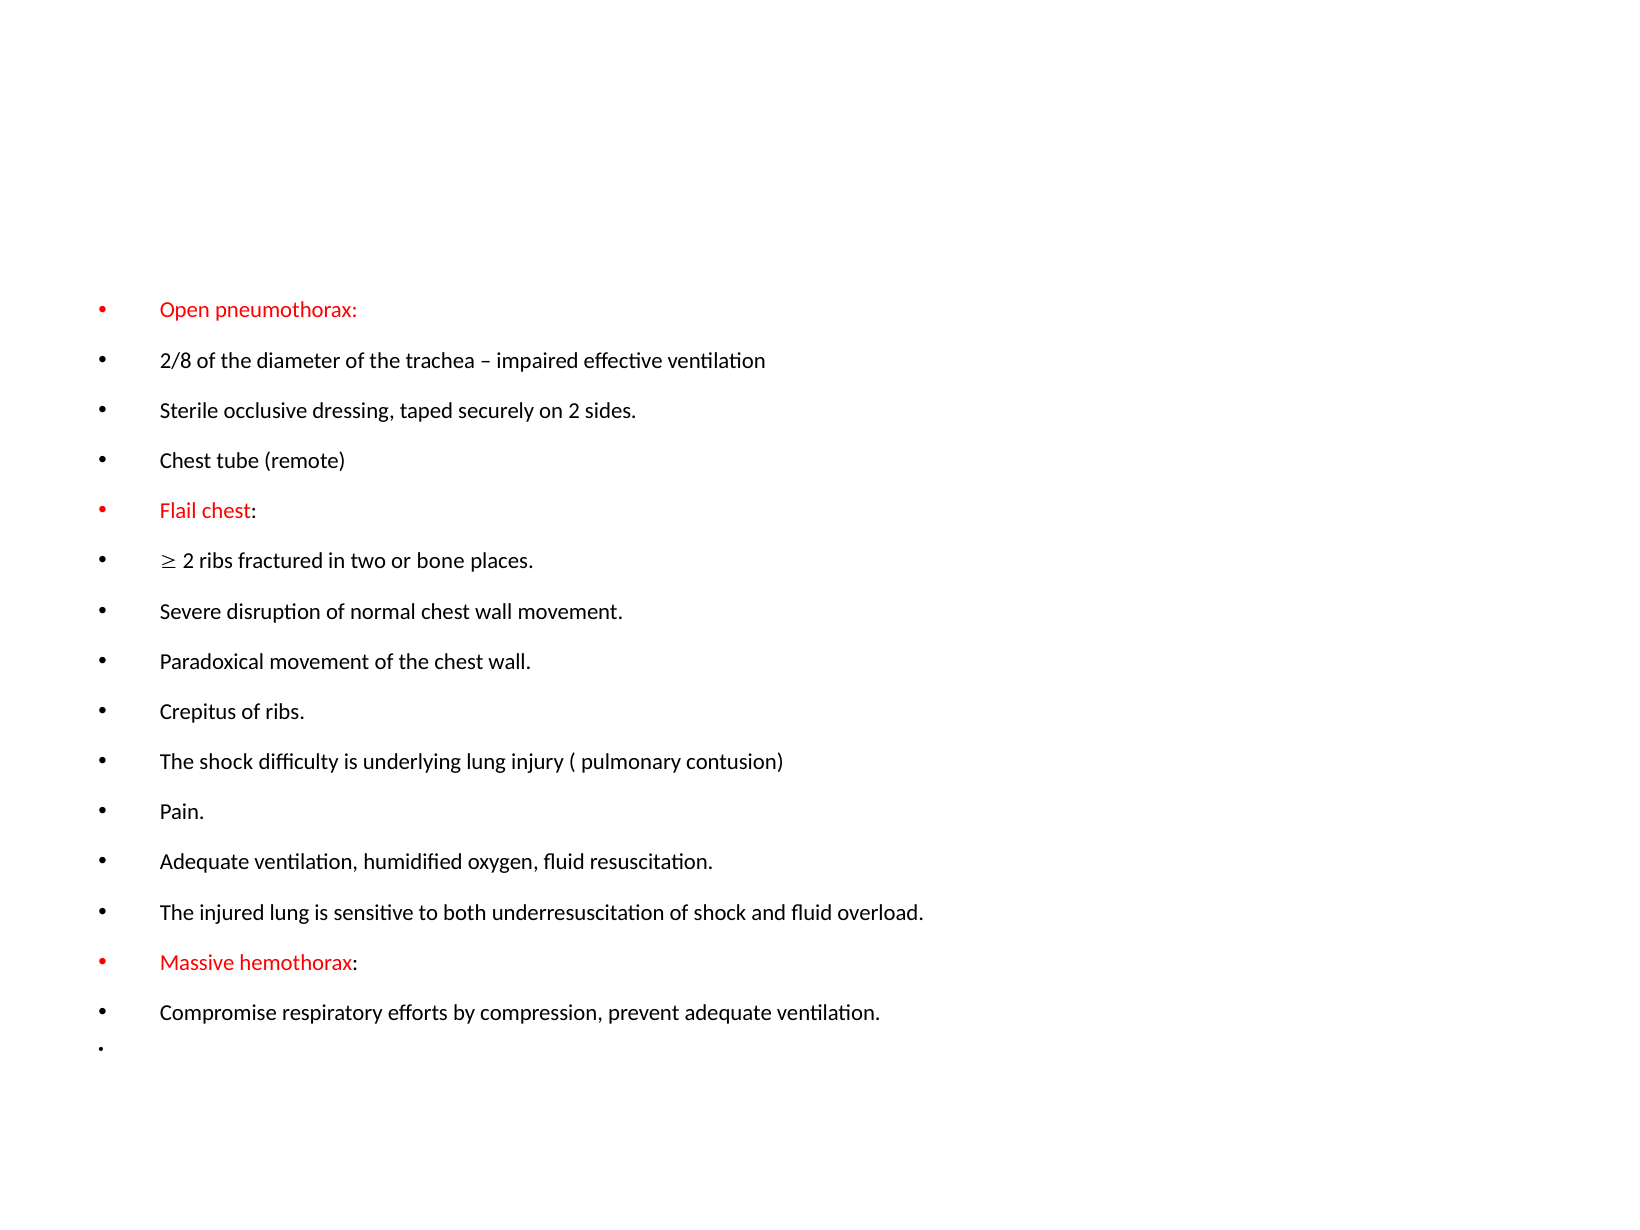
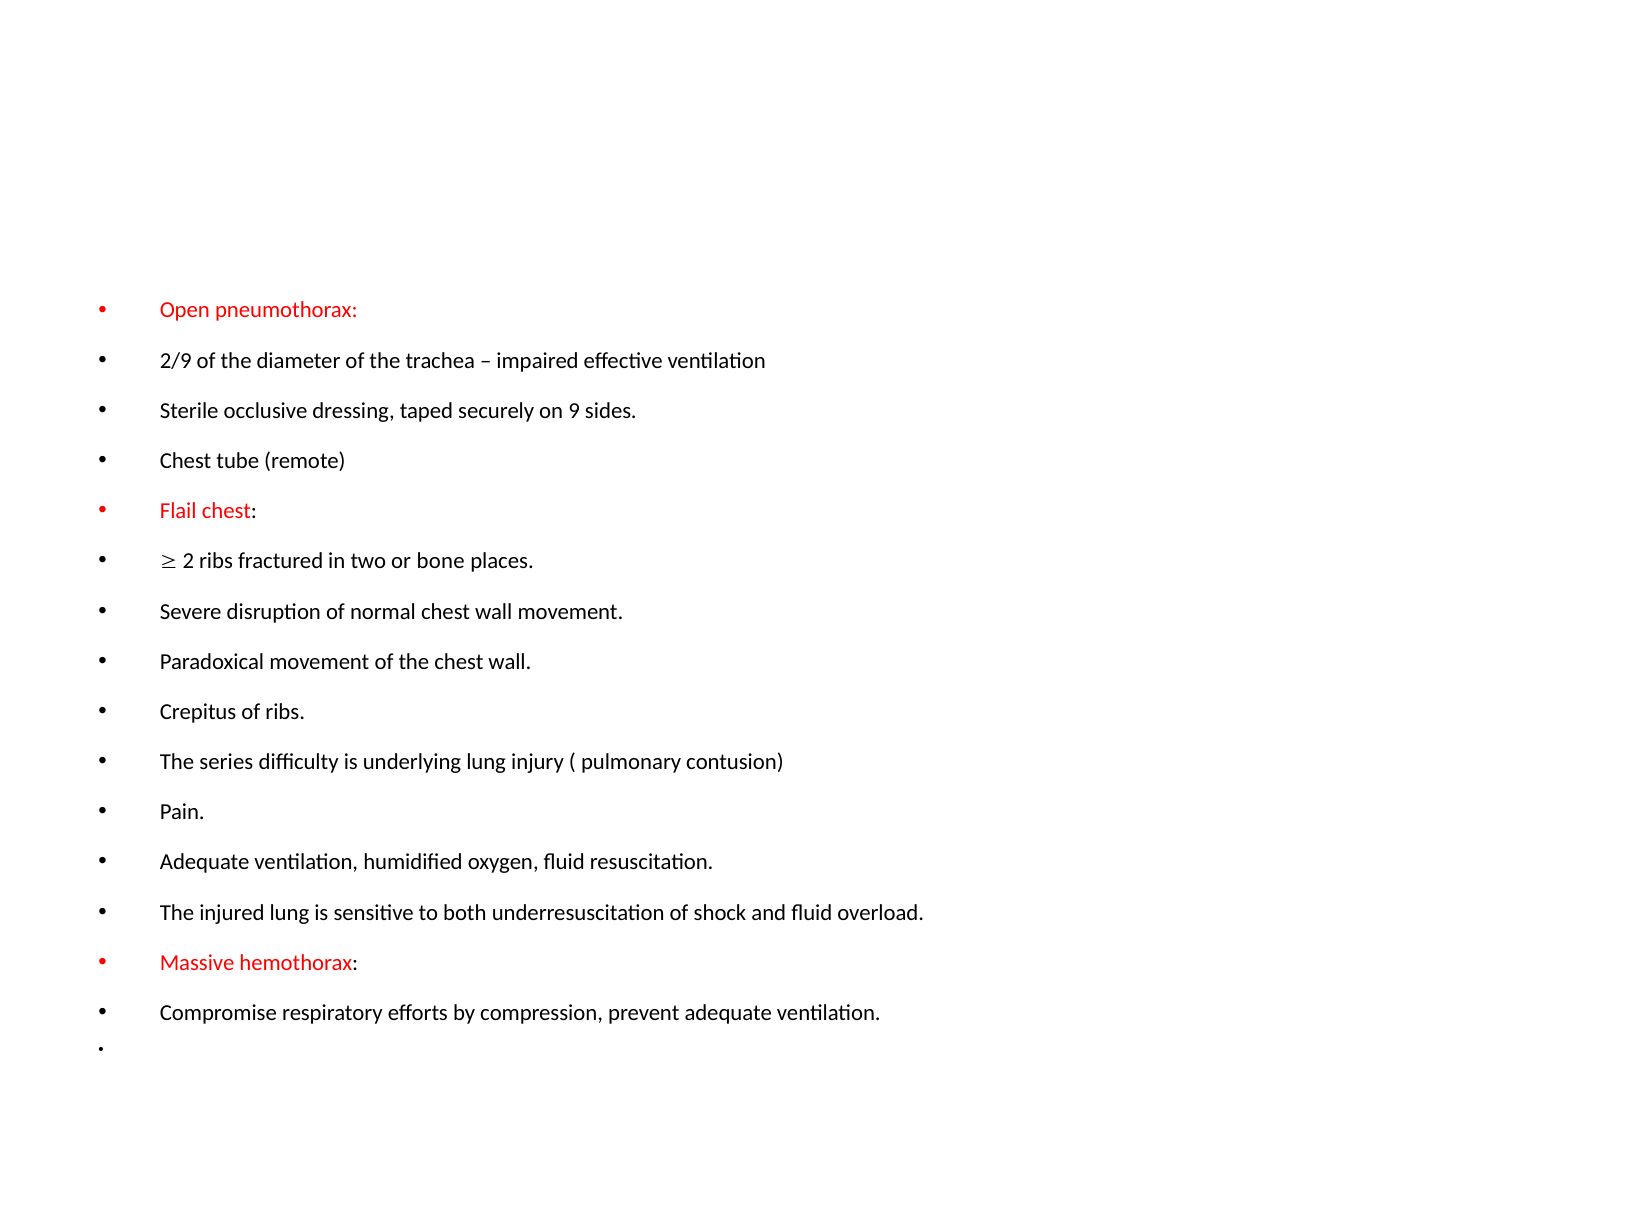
2/8: 2/8 -> 2/9
on 2: 2 -> 9
The shock: shock -> series
